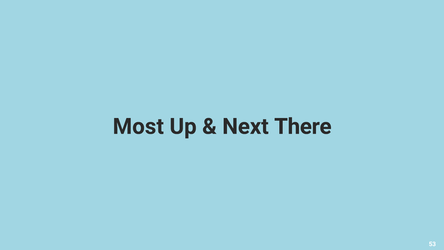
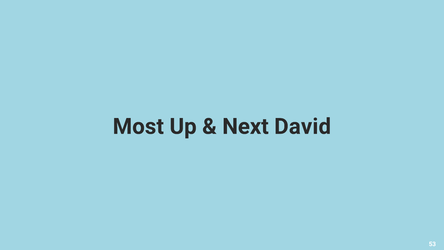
There: There -> David
